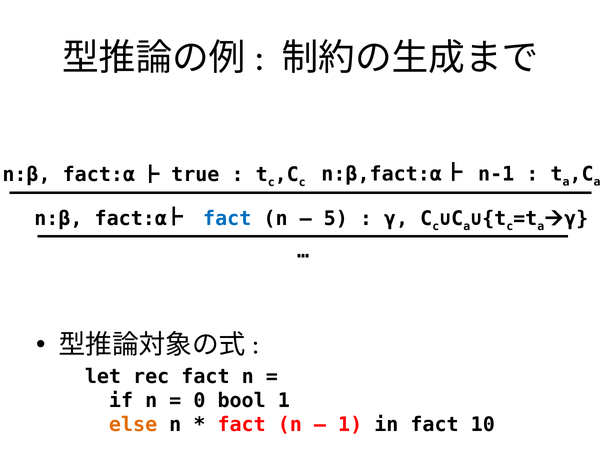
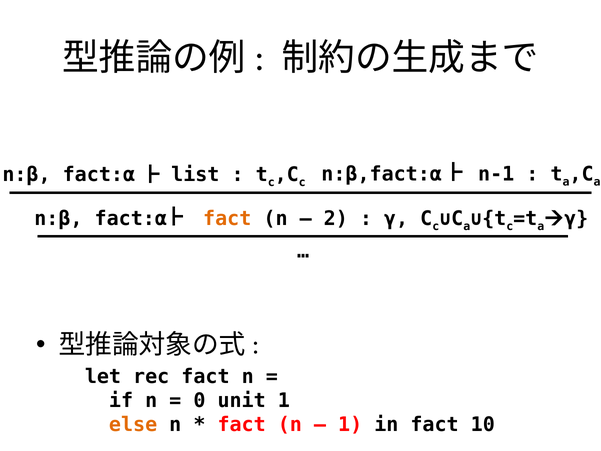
true: true -> list
fact at (227, 218) colour: blue -> orange
5: 5 -> 2
bool: bool -> unit
